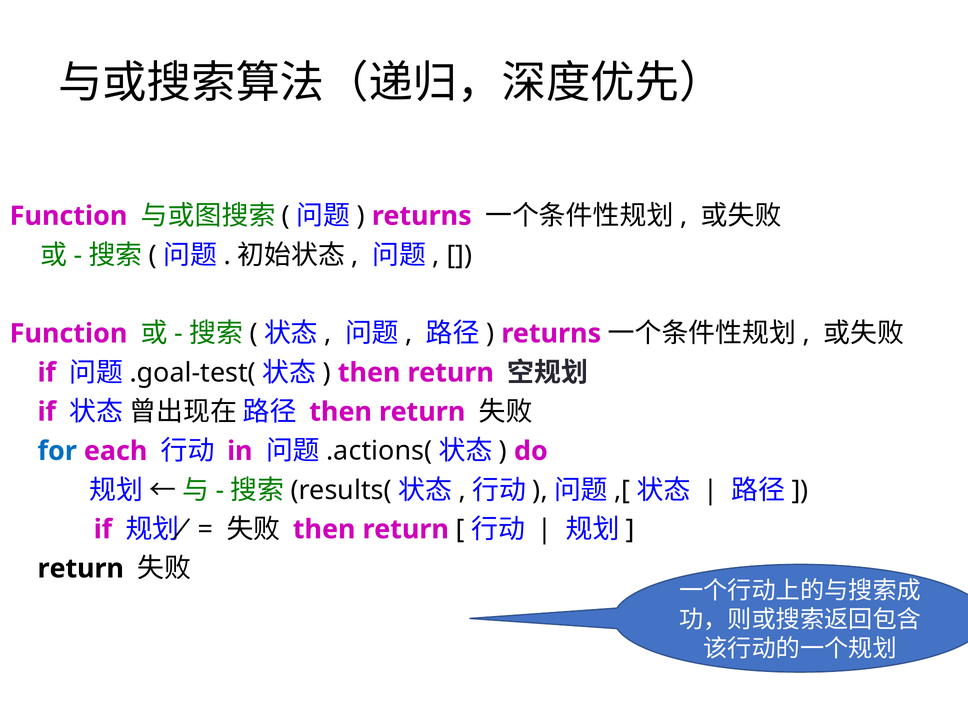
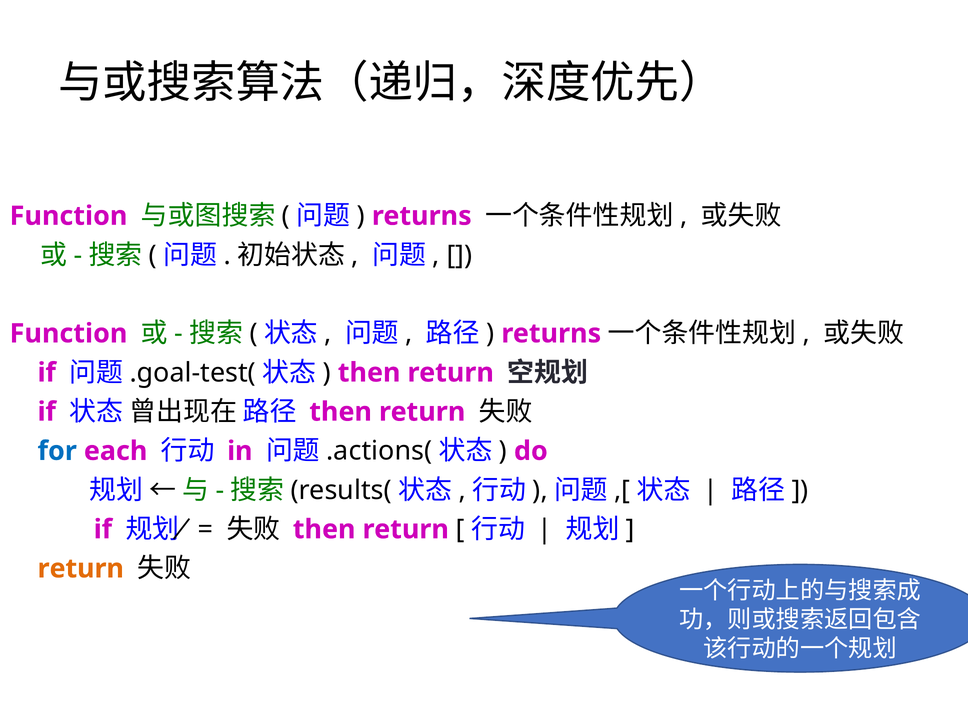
return at (81, 569) colour: black -> orange
